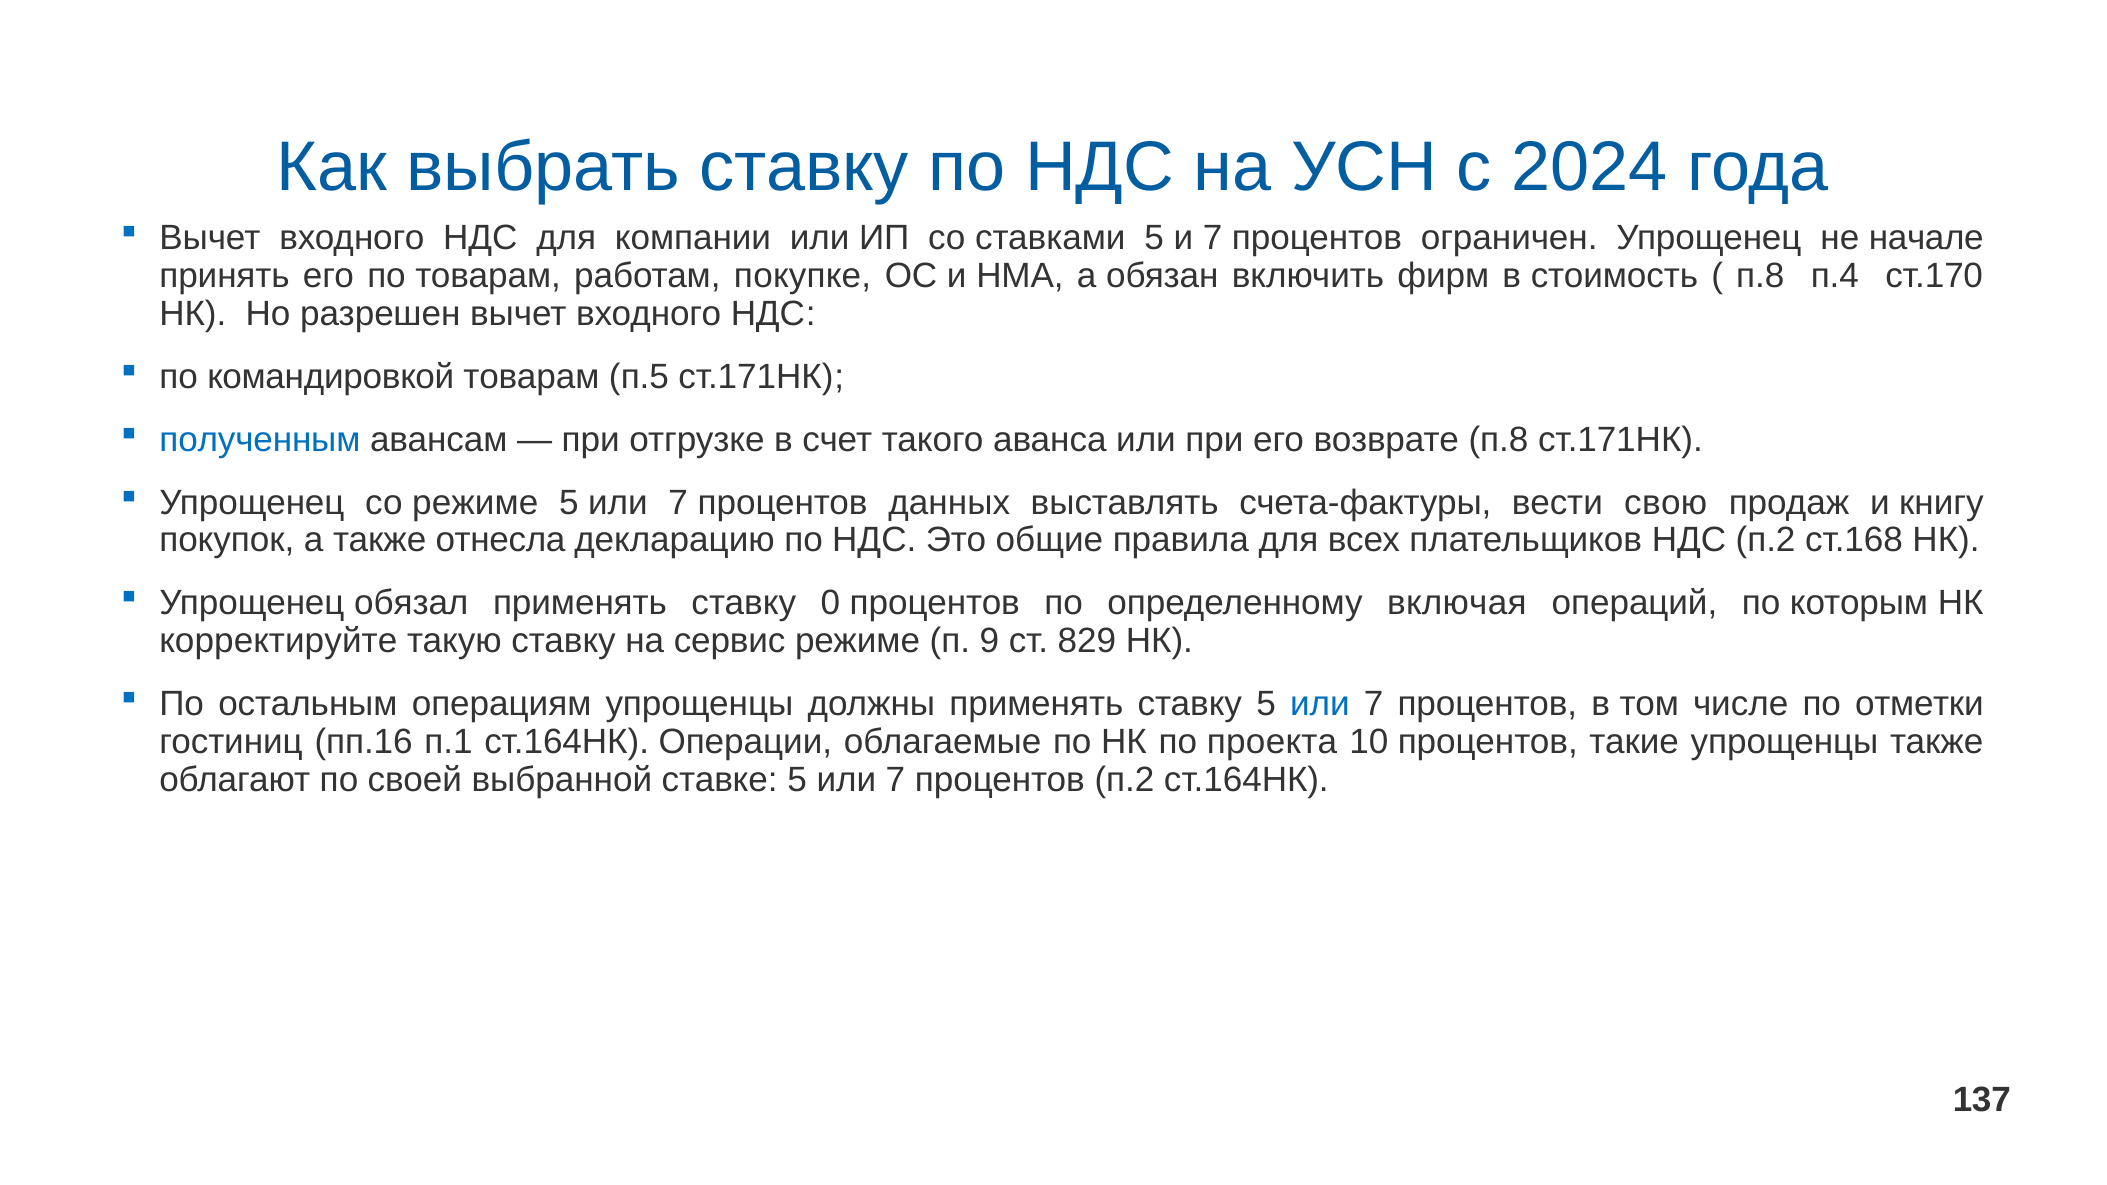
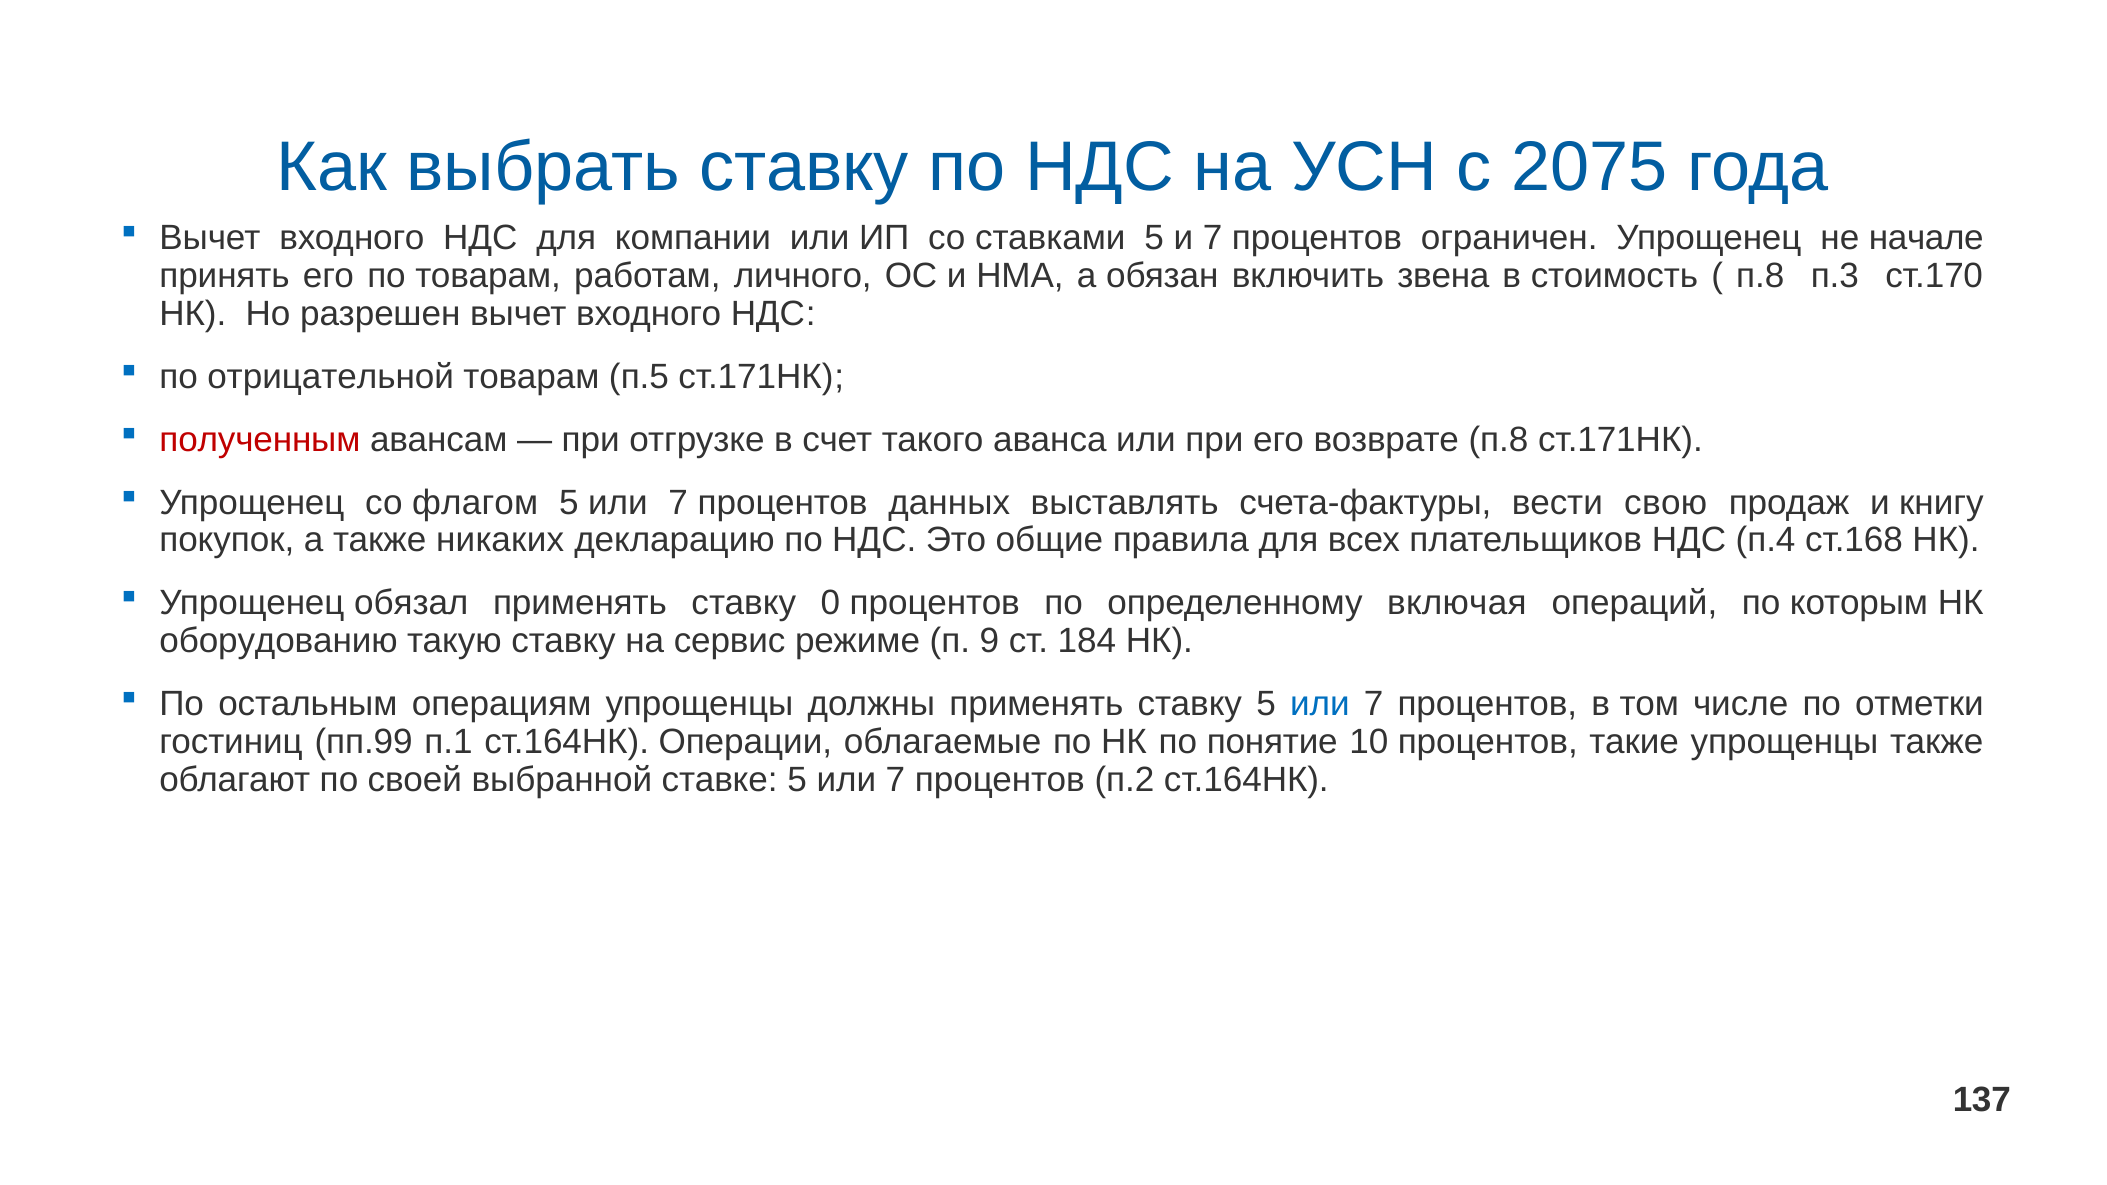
2024: 2024 -> 2075
покупке: покупке -> личного
фирм: фирм -> звена
п.4: п.4 -> п.3
командировкой: командировкой -> отрицательной
полученным colour: blue -> red
со режиме: режиме -> флагом
отнесла: отнесла -> никаких
НДС п.2: п.2 -> п.4
корректируйте: корректируйте -> оборудованию
829: 829 -> 184
пп.16: пп.16 -> пп.99
проекта: проекта -> понятие
